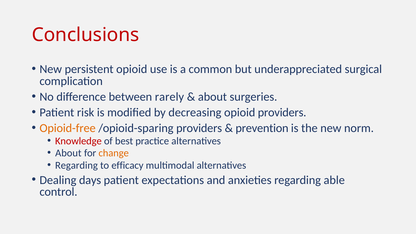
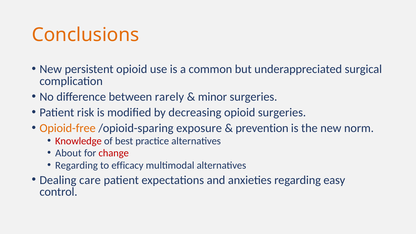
Conclusions colour: red -> orange
about at (212, 97): about -> minor
opioid providers: providers -> surgeries
/opioid-sparing providers: providers -> exposure
change colour: orange -> red
days: days -> care
able: able -> easy
